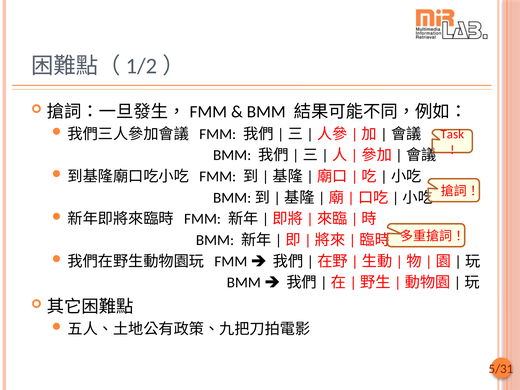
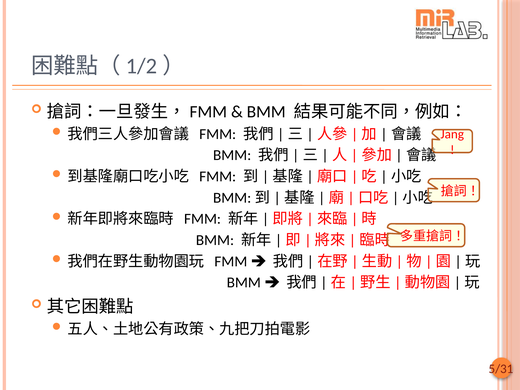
Task: Task -> Jang
